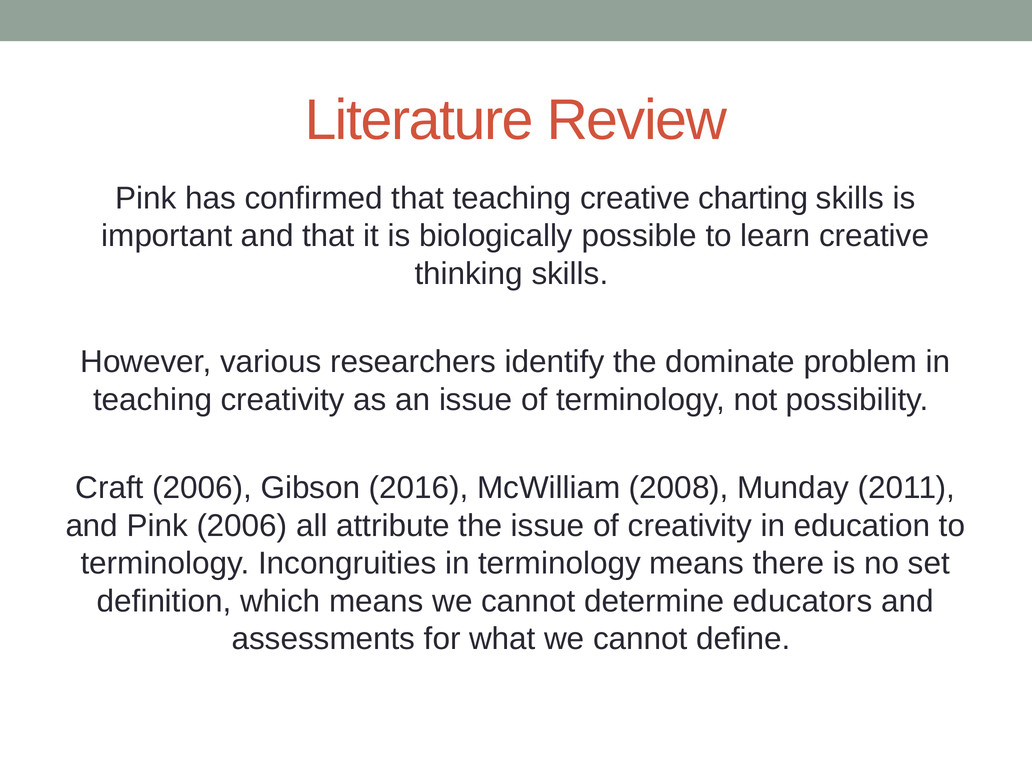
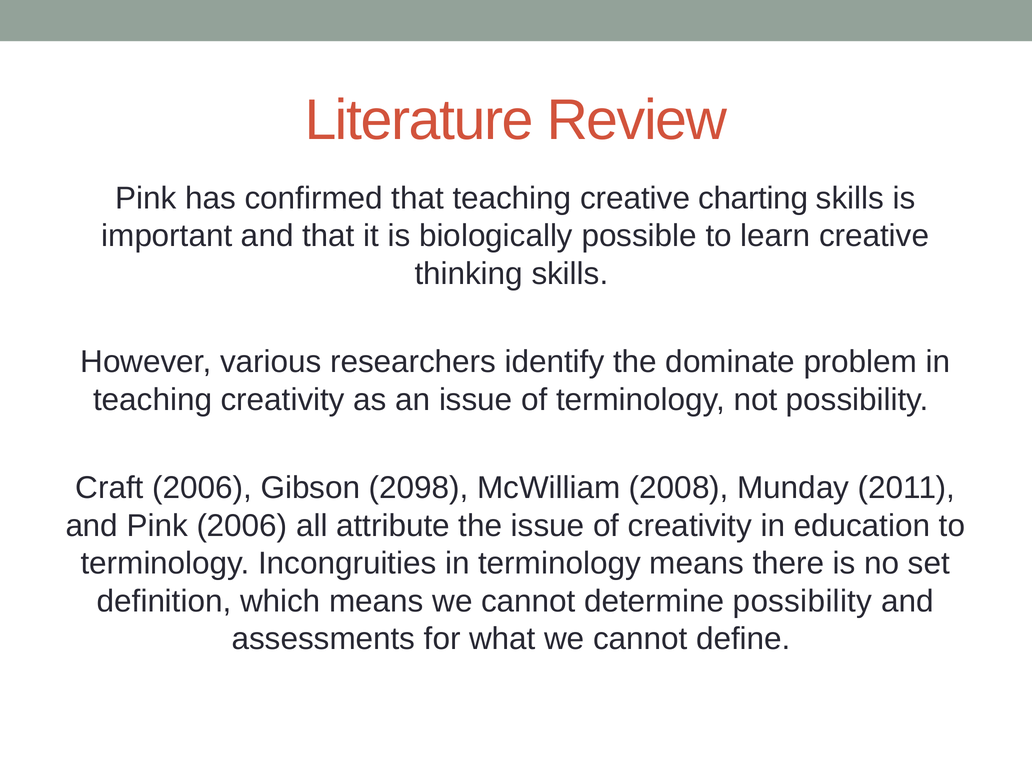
2016: 2016 -> 2098
determine educators: educators -> possibility
